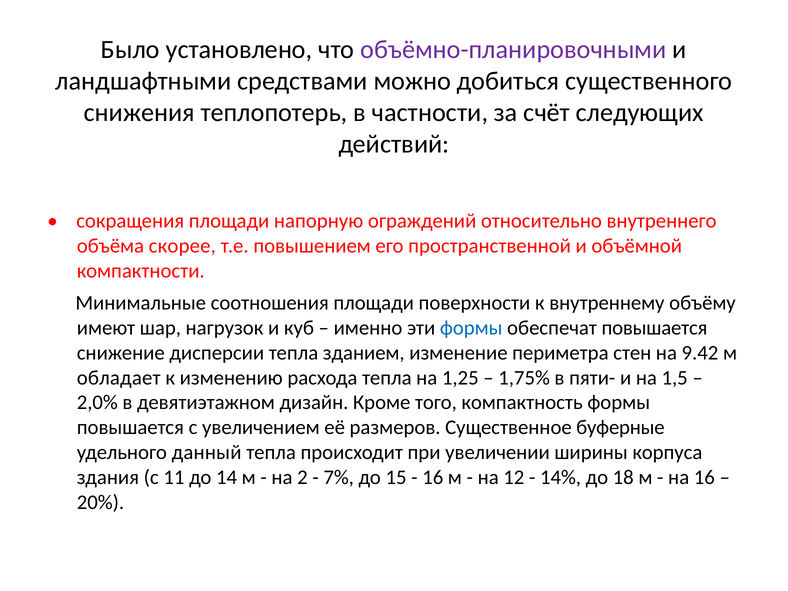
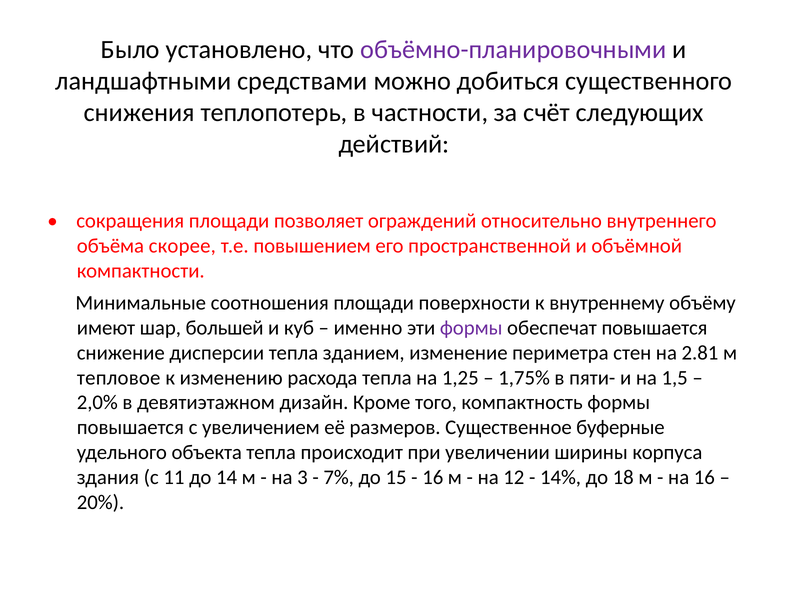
напорную: напорную -> позволяет
нагрузок: нагрузок -> большей
формы at (471, 328) colour: blue -> purple
9.42: 9.42 -> 2.81
обладает: обладает -> тепловое
данный: данный -> объекта
2: 2 -> 3
